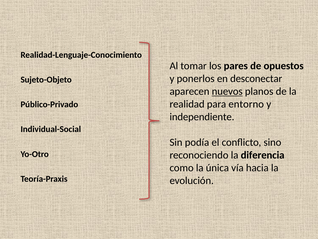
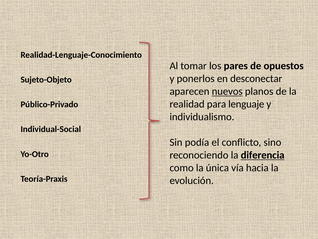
entorno: entorno -> lenguaje
independiente: independiente -> individualismo
diferencia underline: none -> present
